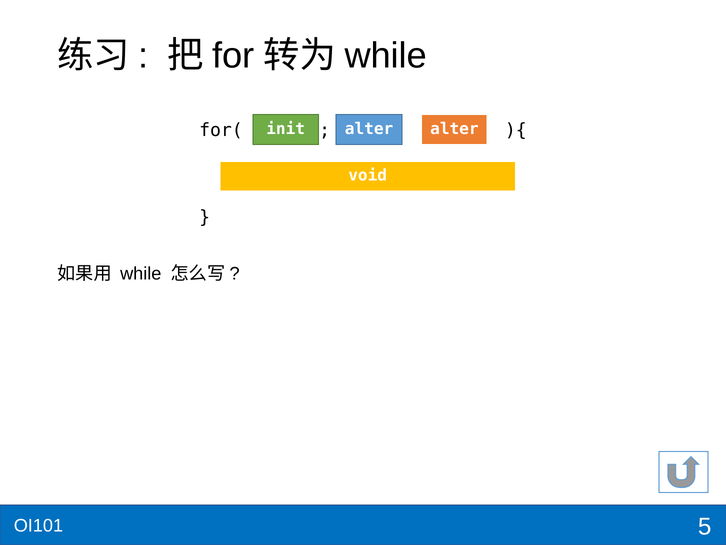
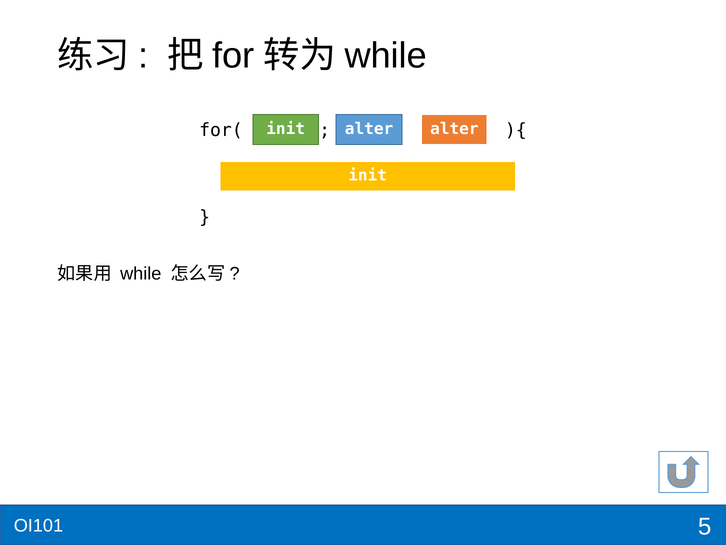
void at (368, 175): void -> init
